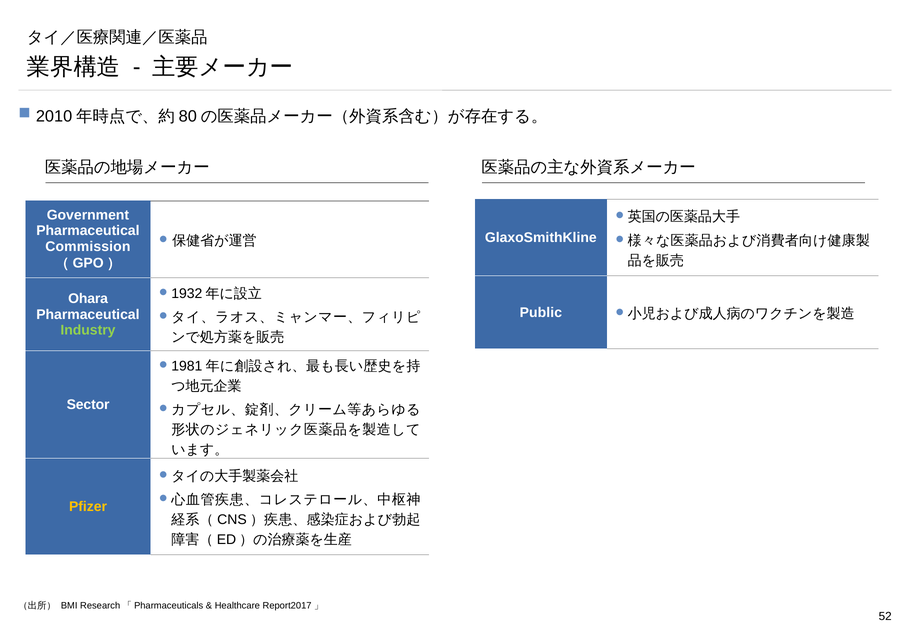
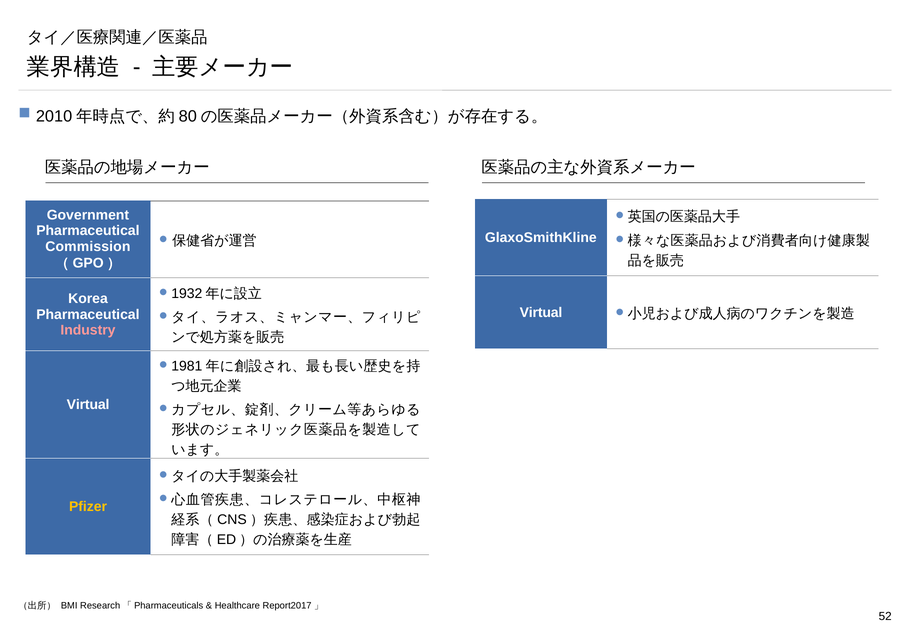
Ohara: Ohara -> Korea
Public at (541, 313): Public -> Virtual
Industry colour: light green -> pink
Sector at (88, 405): Sector -> Virtual
